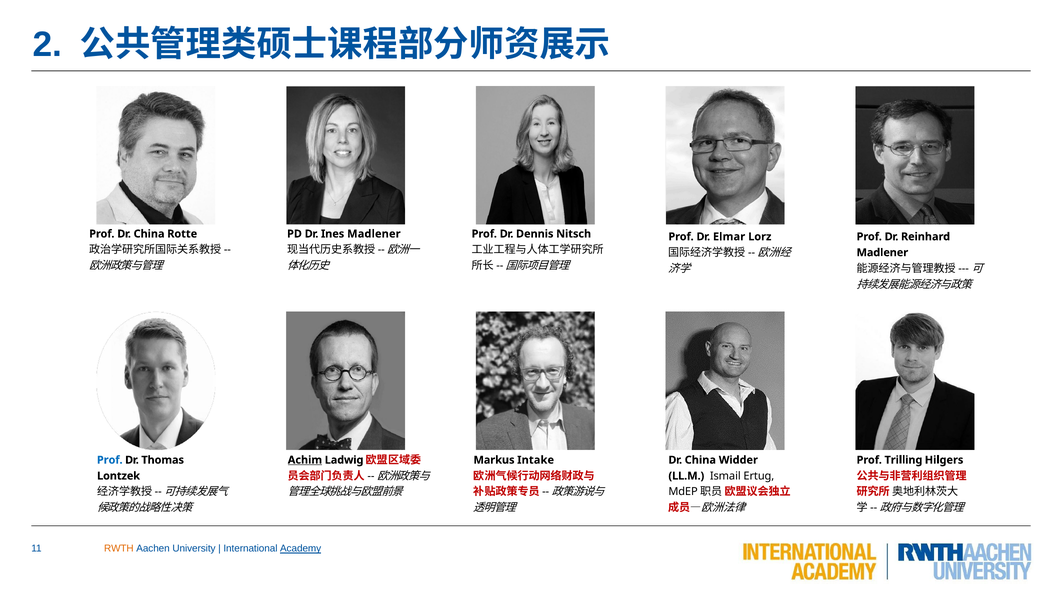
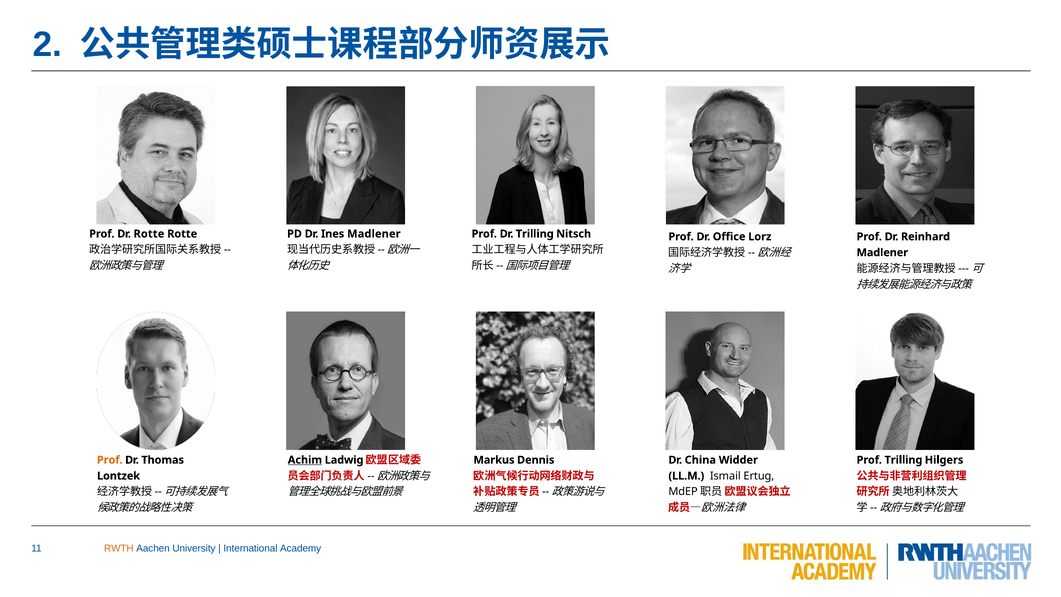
Prof Dr China: China -> Rotte
Dr Dennis: Dennis -> Trilling
Elmar: Elmar -> Office
Prof at (110, 460) colour: blue -> orange
Intake: Intake -> Dennis
Academy underline: present -> none
